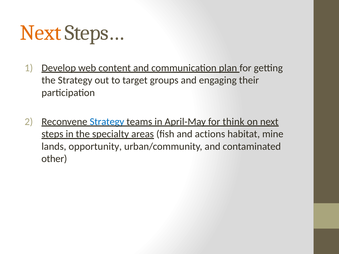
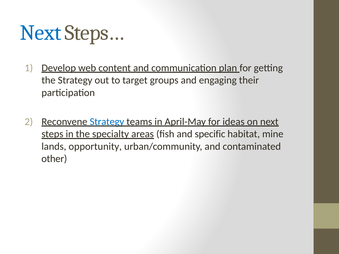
Next at (41, 33) colour: orange -> blue
think: think -> ideas
actions: actions -> specific
